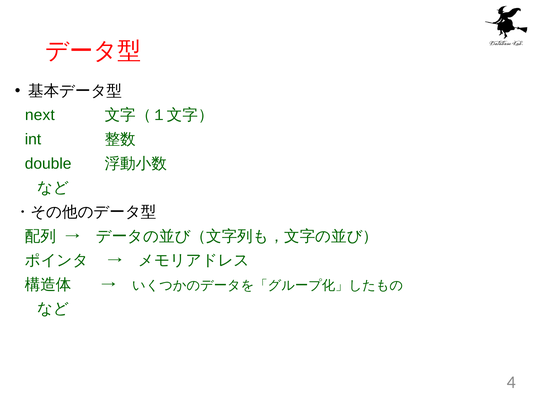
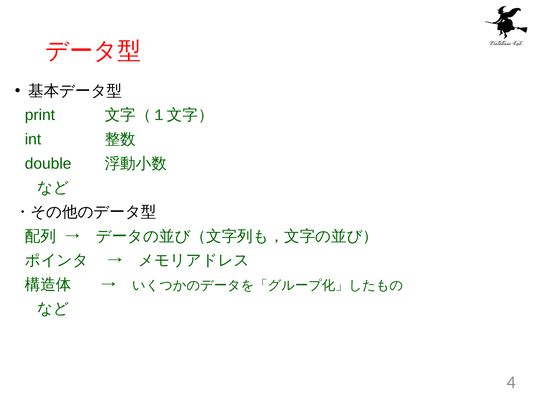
next: next -> print
